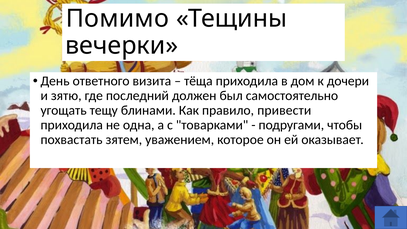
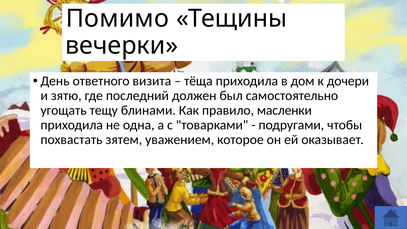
привести: привести -> масленки
